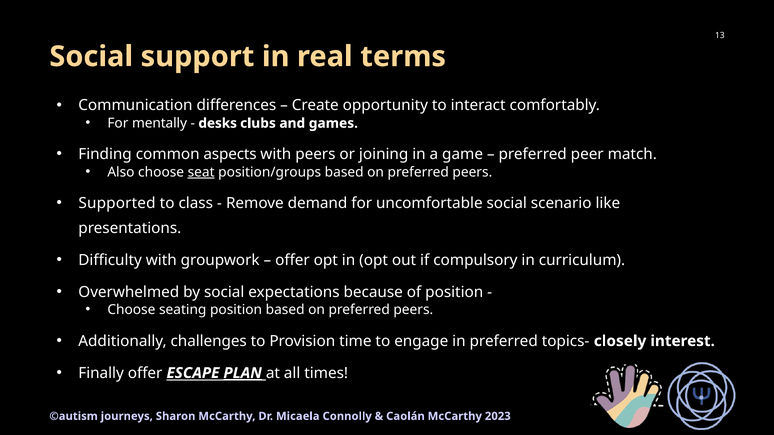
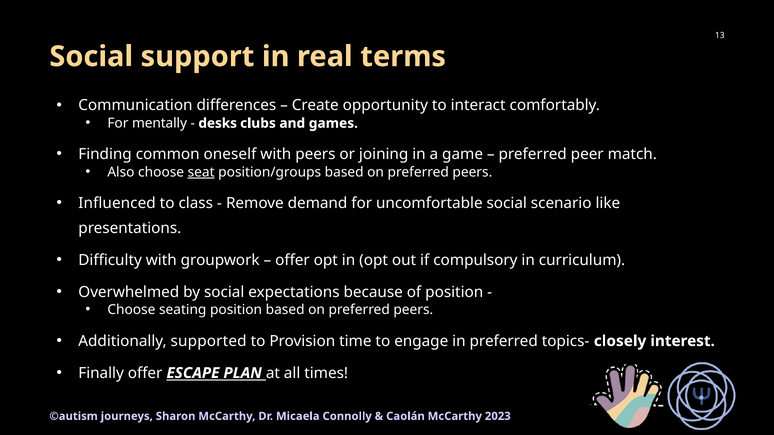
aspects: aspects -> oneself
Supported: Supported -> Influenced
challenges: challenges -> supported
PLAN underline: present -> none
